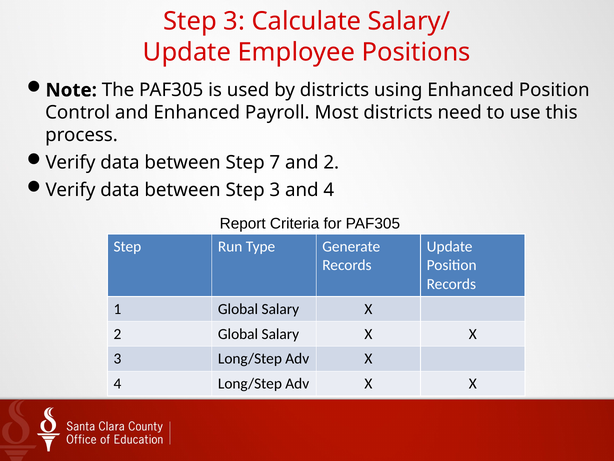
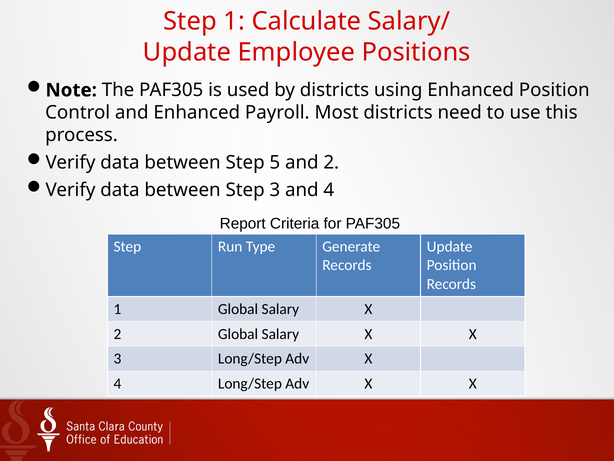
3 at (234, 21): 3 -> 1
7: 7 -> 5
